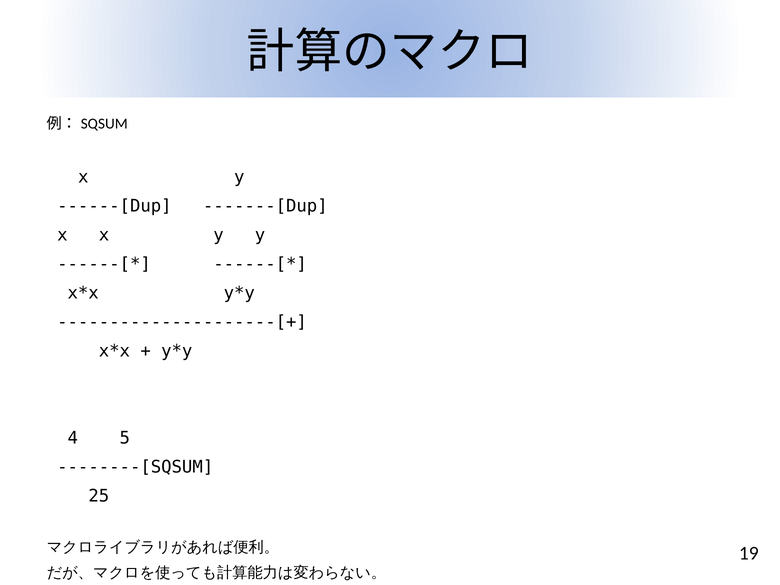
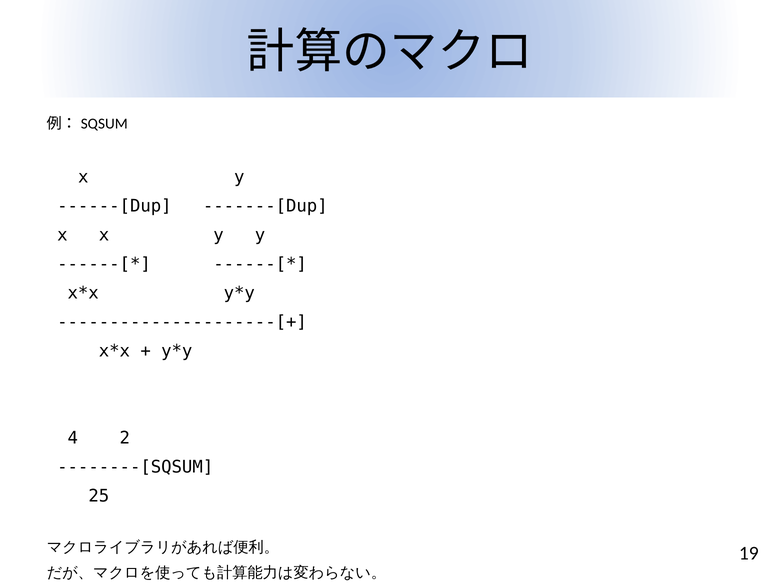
5: 5 -> 2
